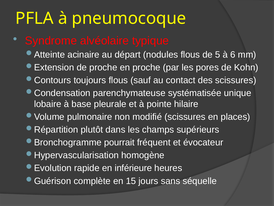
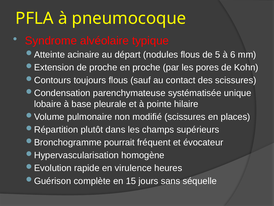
inférieure: inférieure -> virulence
